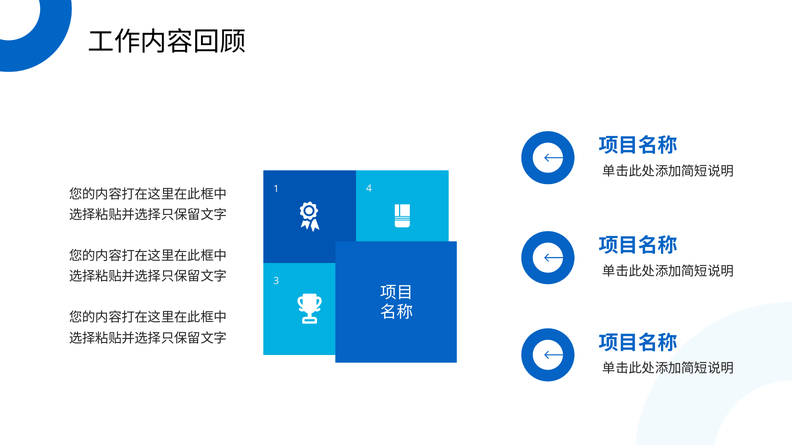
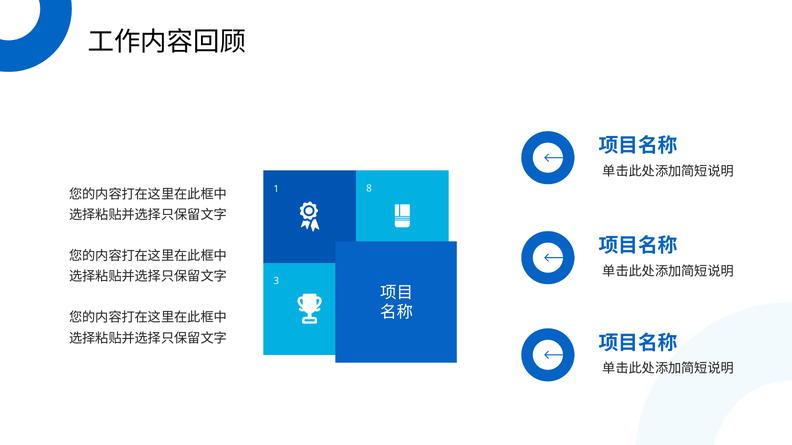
1 4: 4 -> 8
